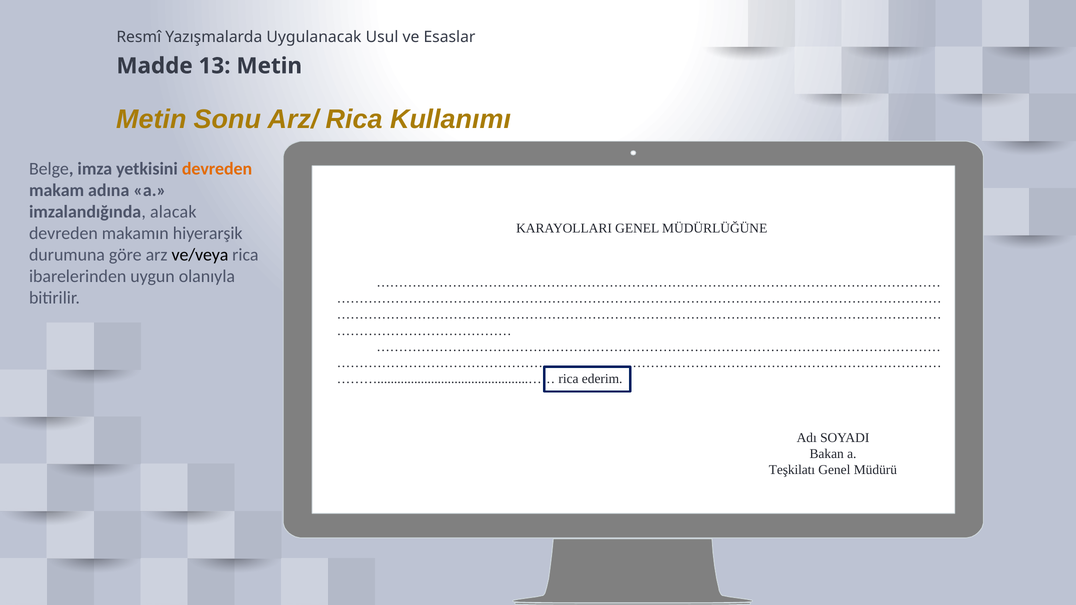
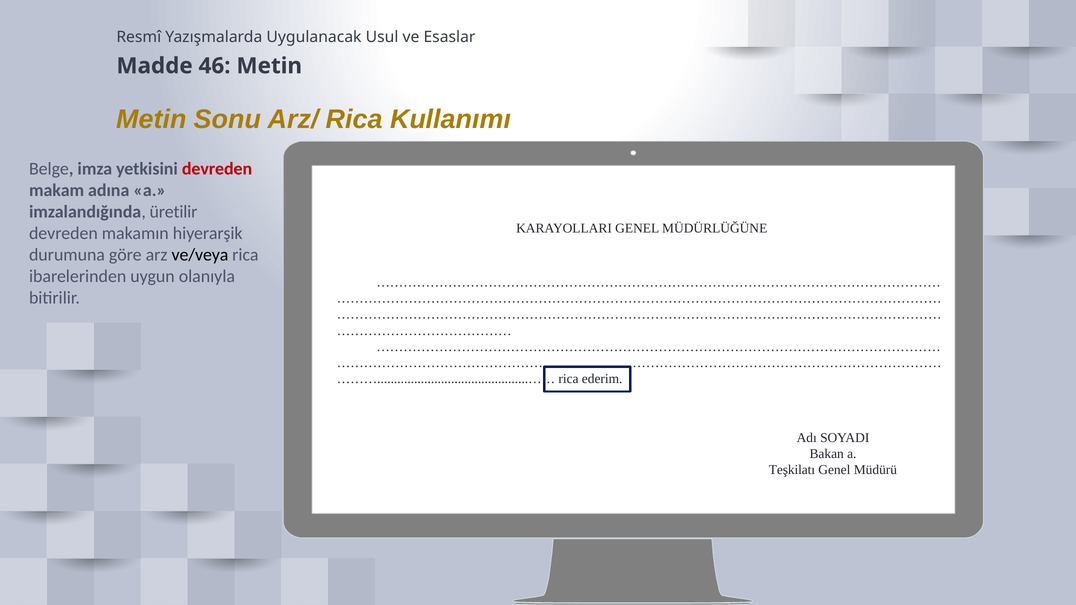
13: 13 -> 46
devreden at (217, 169) colour: orange -> red
alacak: alacak -> üretilir
